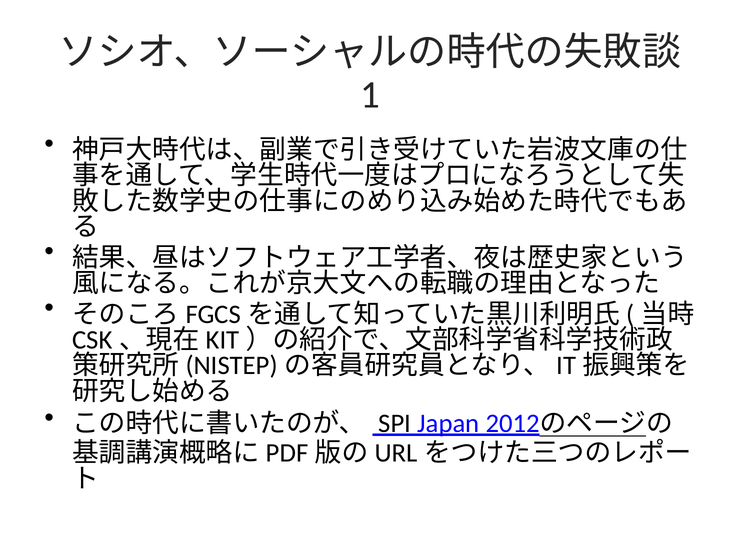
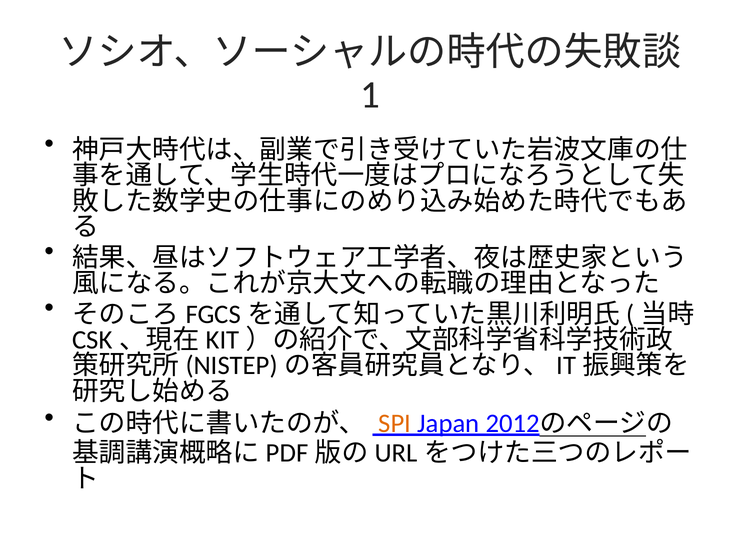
SPI colour: black -> orange
